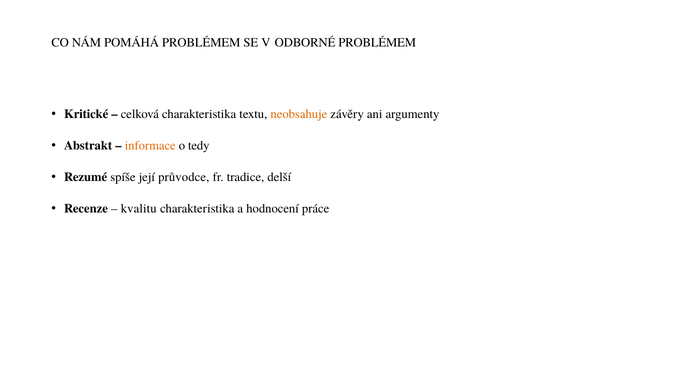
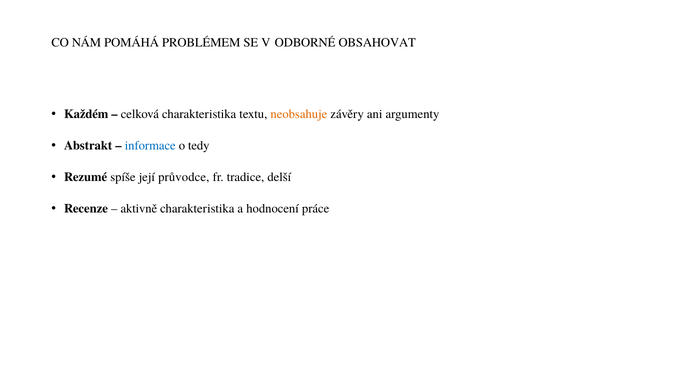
ODBORNÉ PROBLÉMEM: PROBLÉMEM -> OBSAHOVAT
Kritické: Kritické -> Každém
informace colour: orange -> blue
kvalitu: kvalitu -> aktivně
